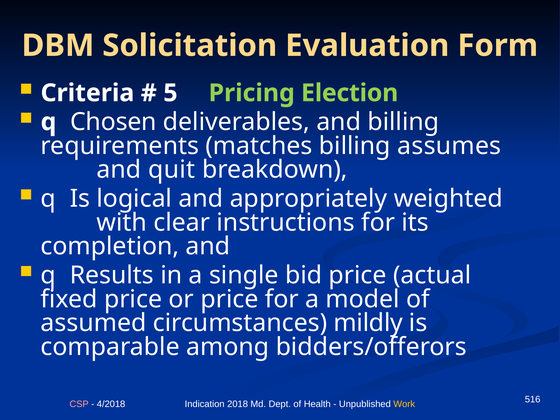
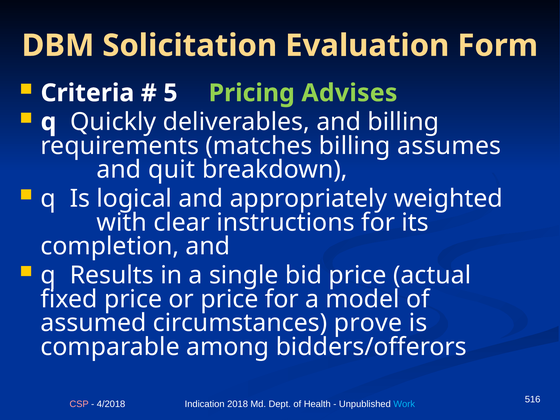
Election: Election -> Advises
Chosen: Chosen -> Quickly
mildly: mildly -> prove
Work colour: yellow -> light blue
